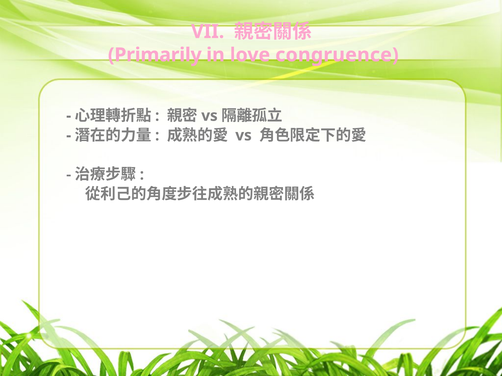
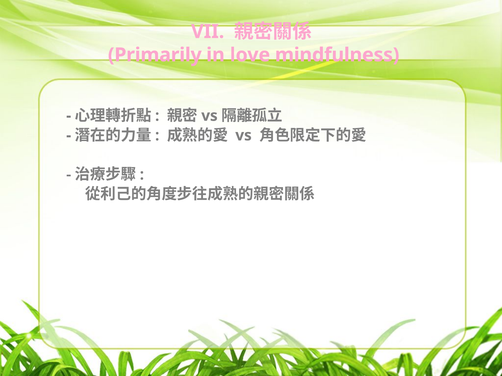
congruence: congruence -> mindfulness
